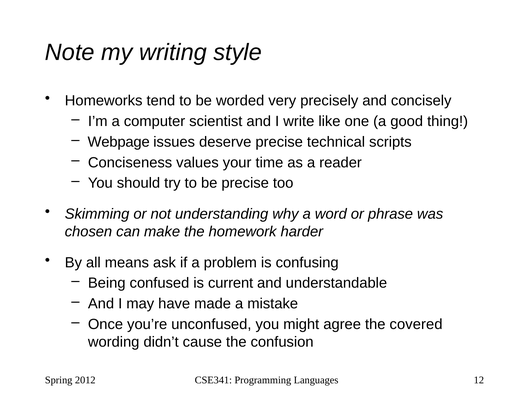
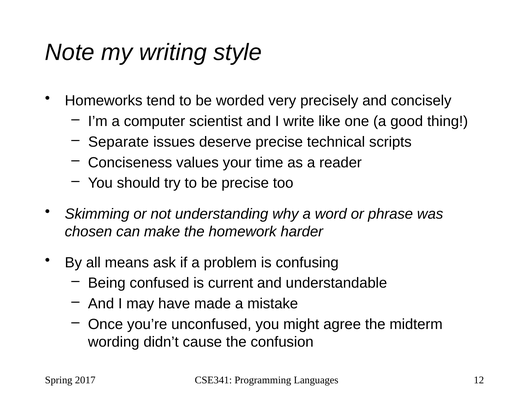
Webpage: Webpage -> Separate
covered: covered -> midterm
2012: 2012 -> 2017
